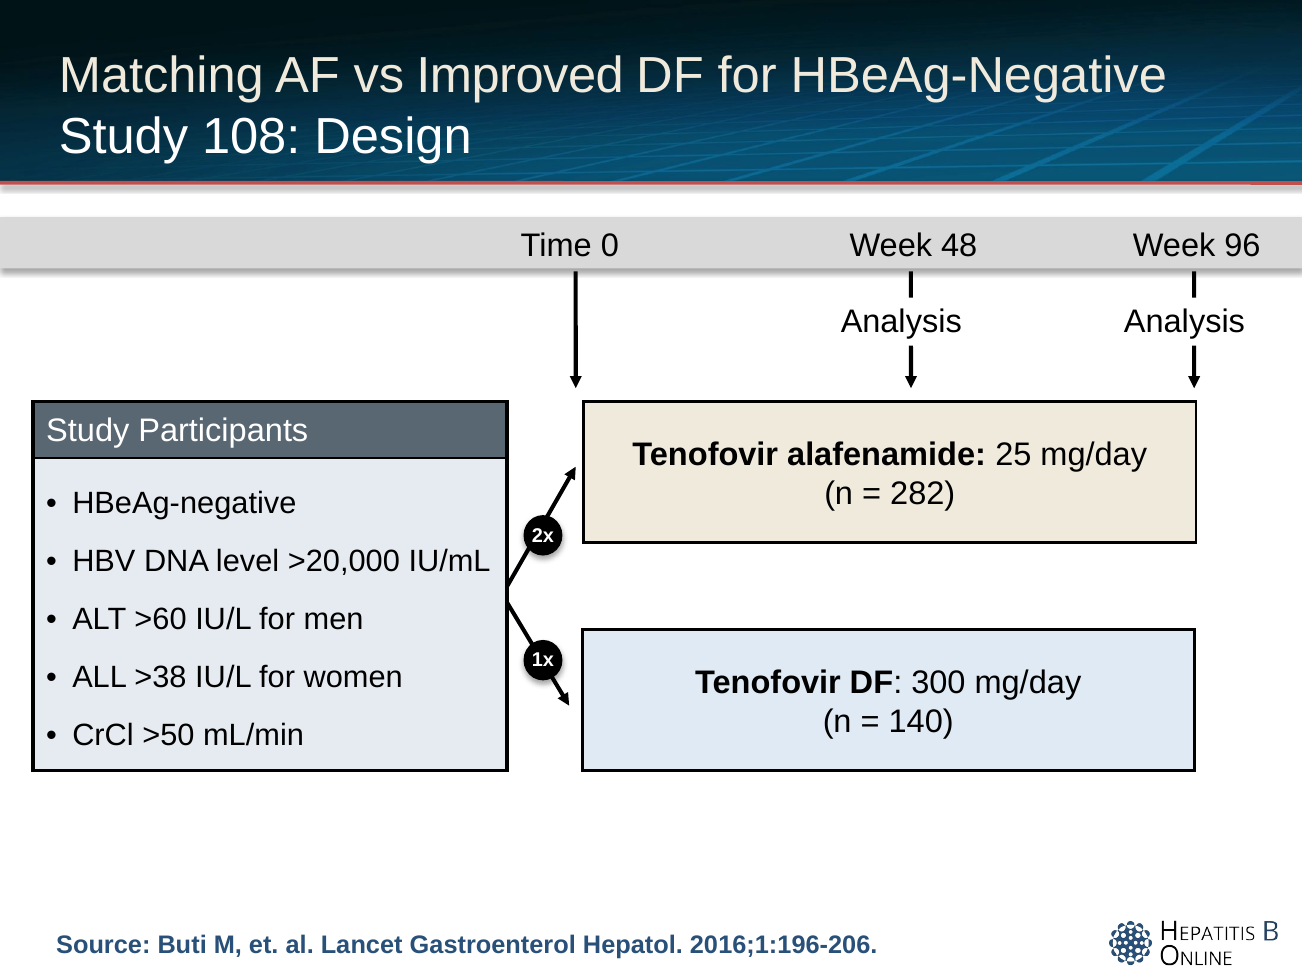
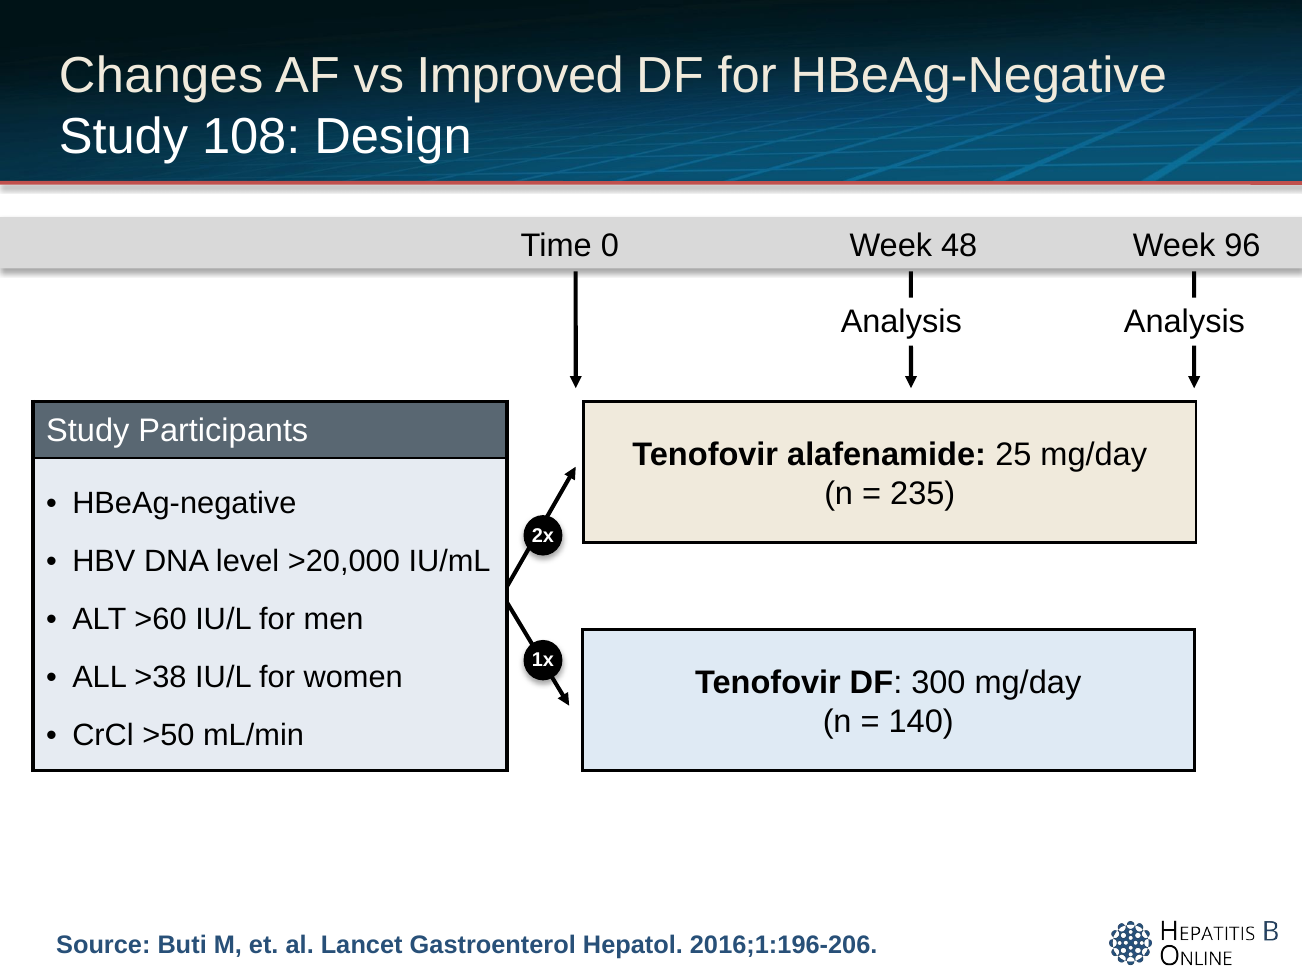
Matching: Matching -> Changes
282: 282 -> 235
